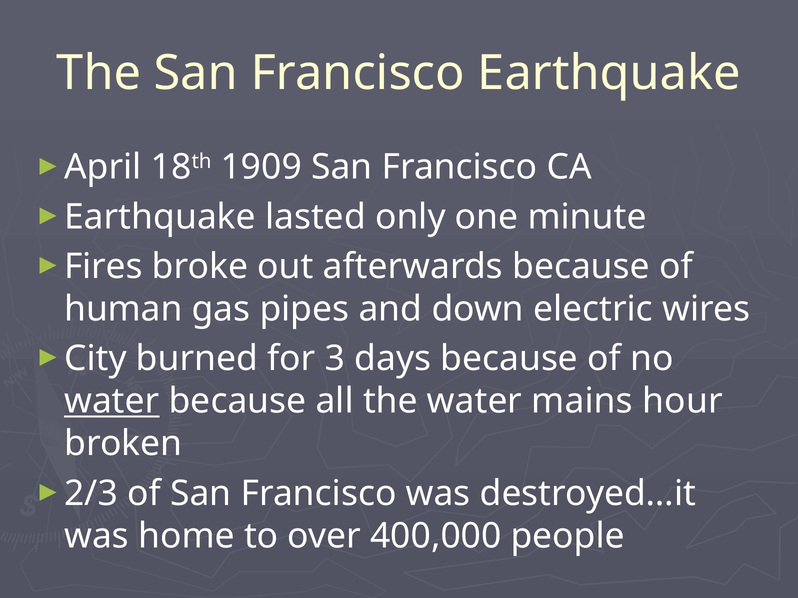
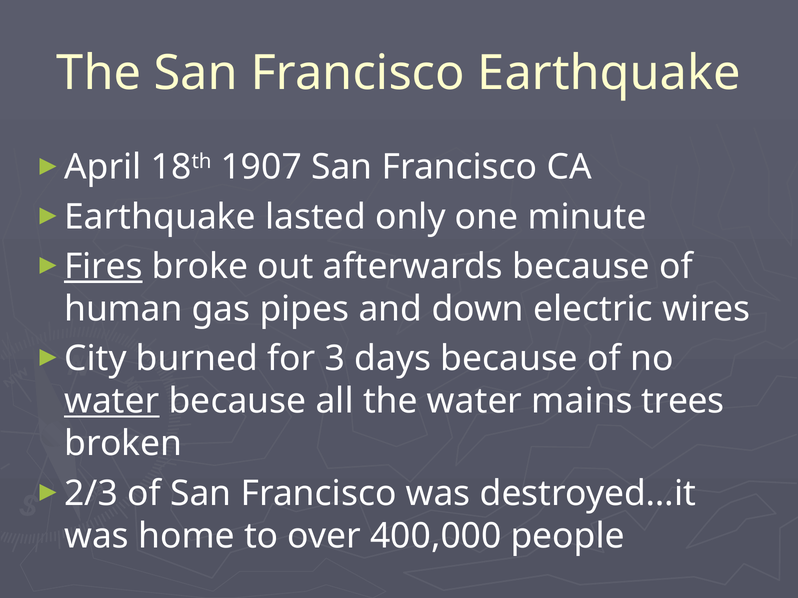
1909: 1909 -> 1907
Fires underline: none -> present
hour: hour -> trees
